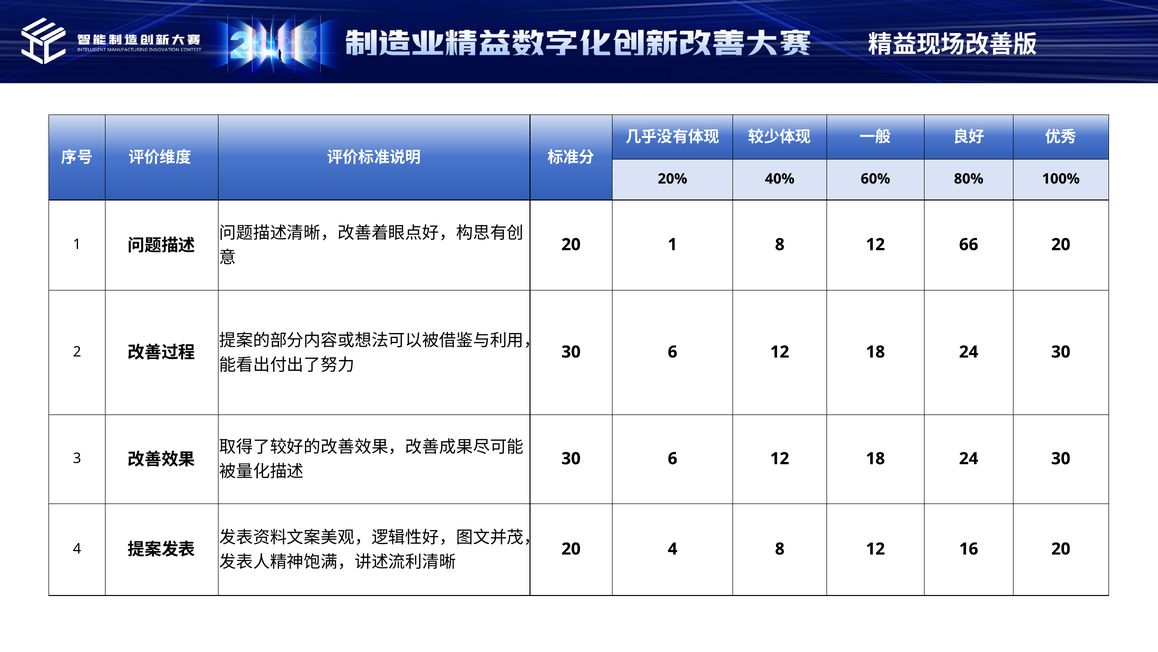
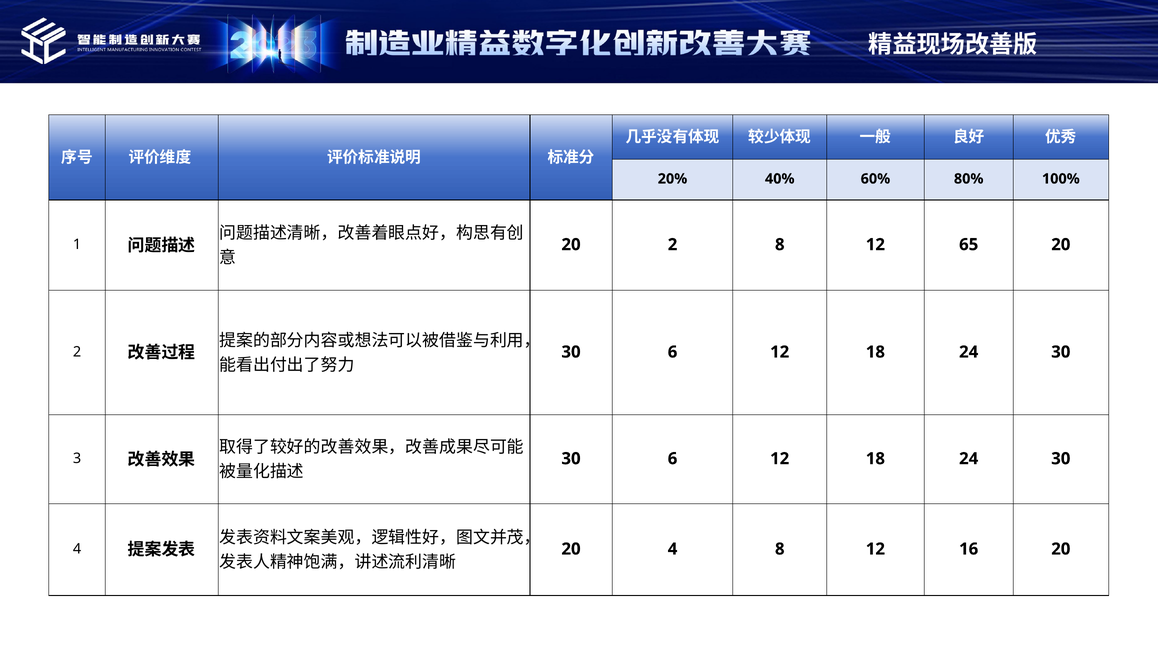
1 at (673, 244): 1 -> 2
66: 66 -> 65
